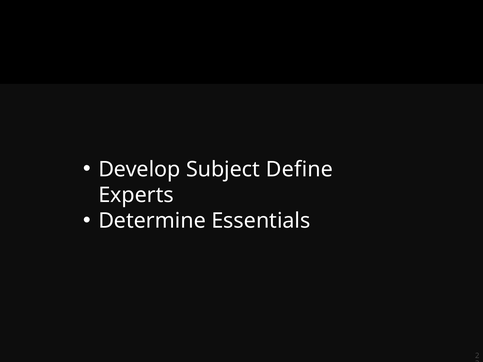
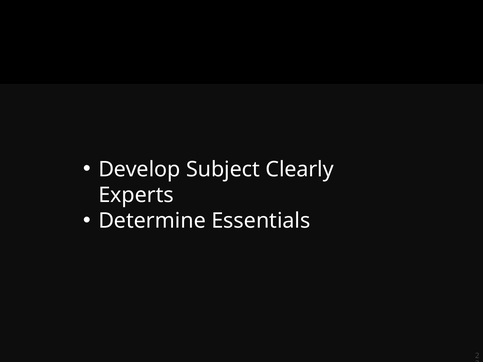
Define: Define -> Clearly
